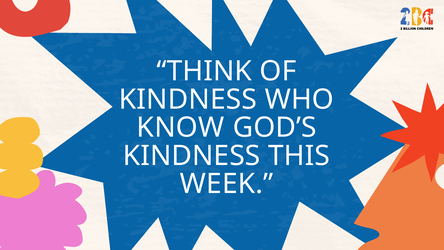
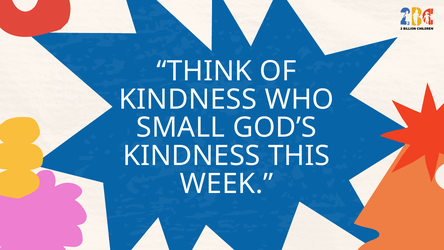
KNOW: KNOW -> SMALL
